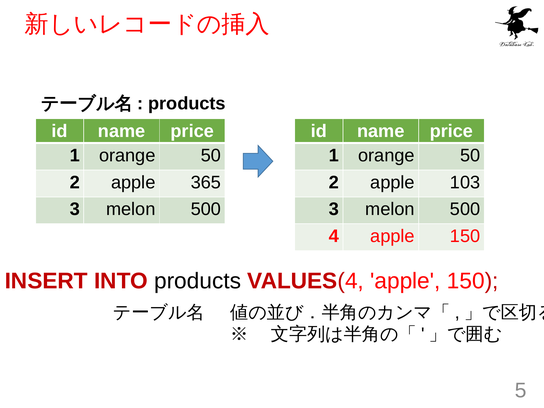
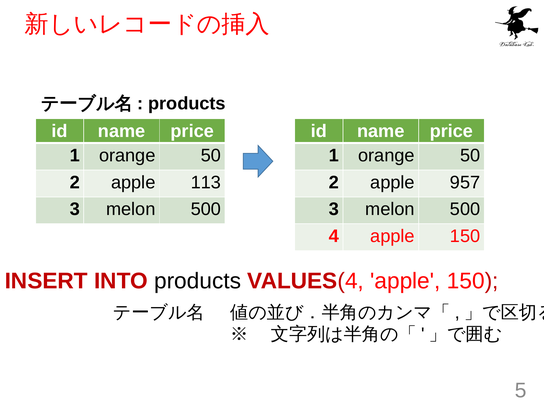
365: 365 -> 113
103: 103 -> 957
